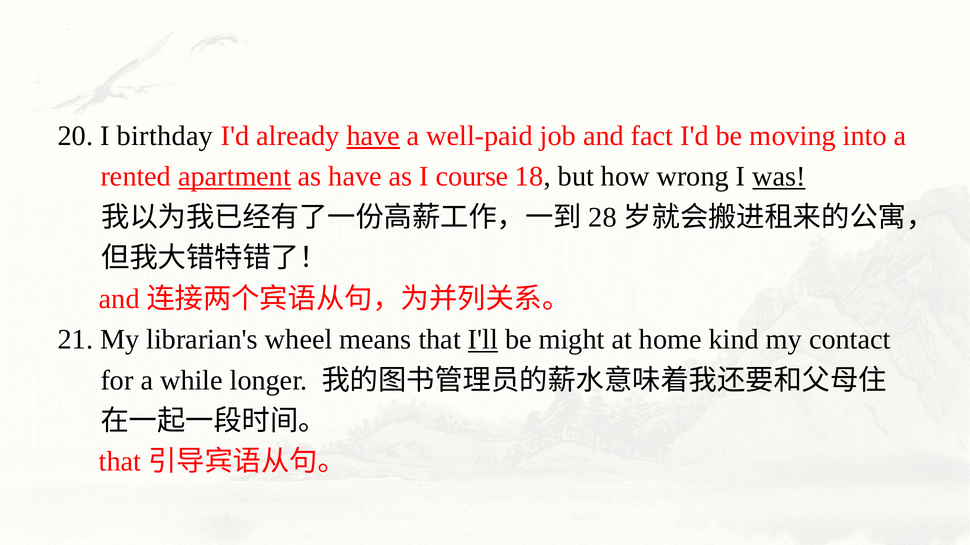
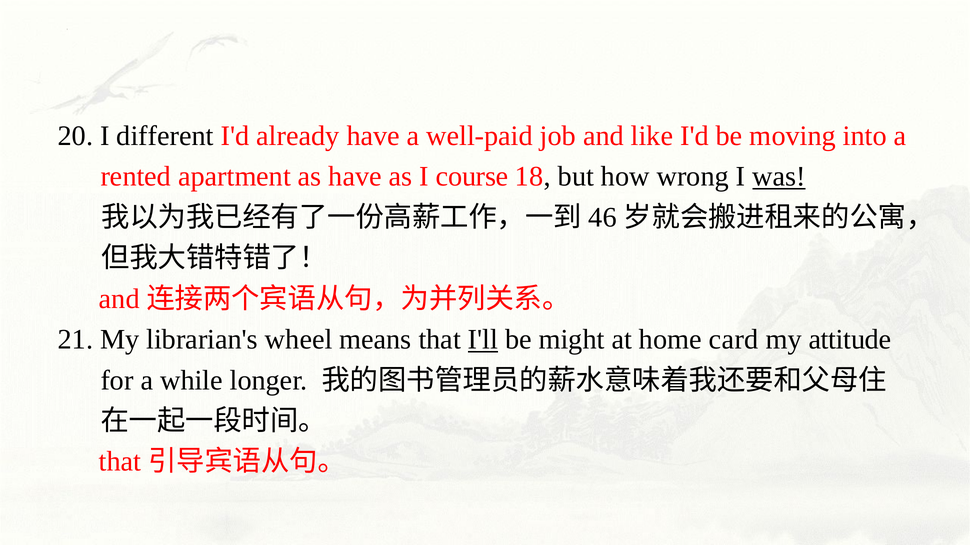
birthday: birthday -> different
have at (373, 136) underline: present -> none
fact: fact -> like
apartment underline: present -> none
28: 28 -> 46
kind: kind -> card
contact: contact -> attitude
